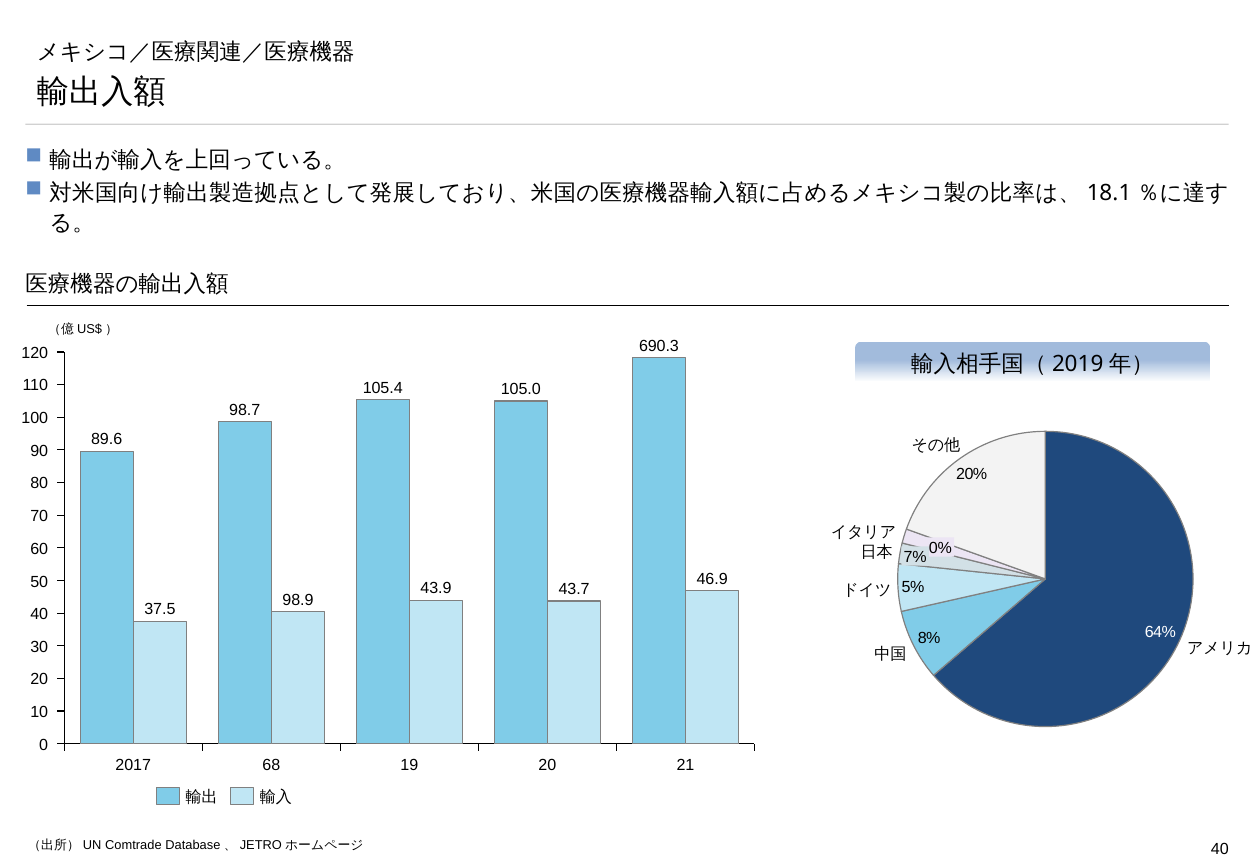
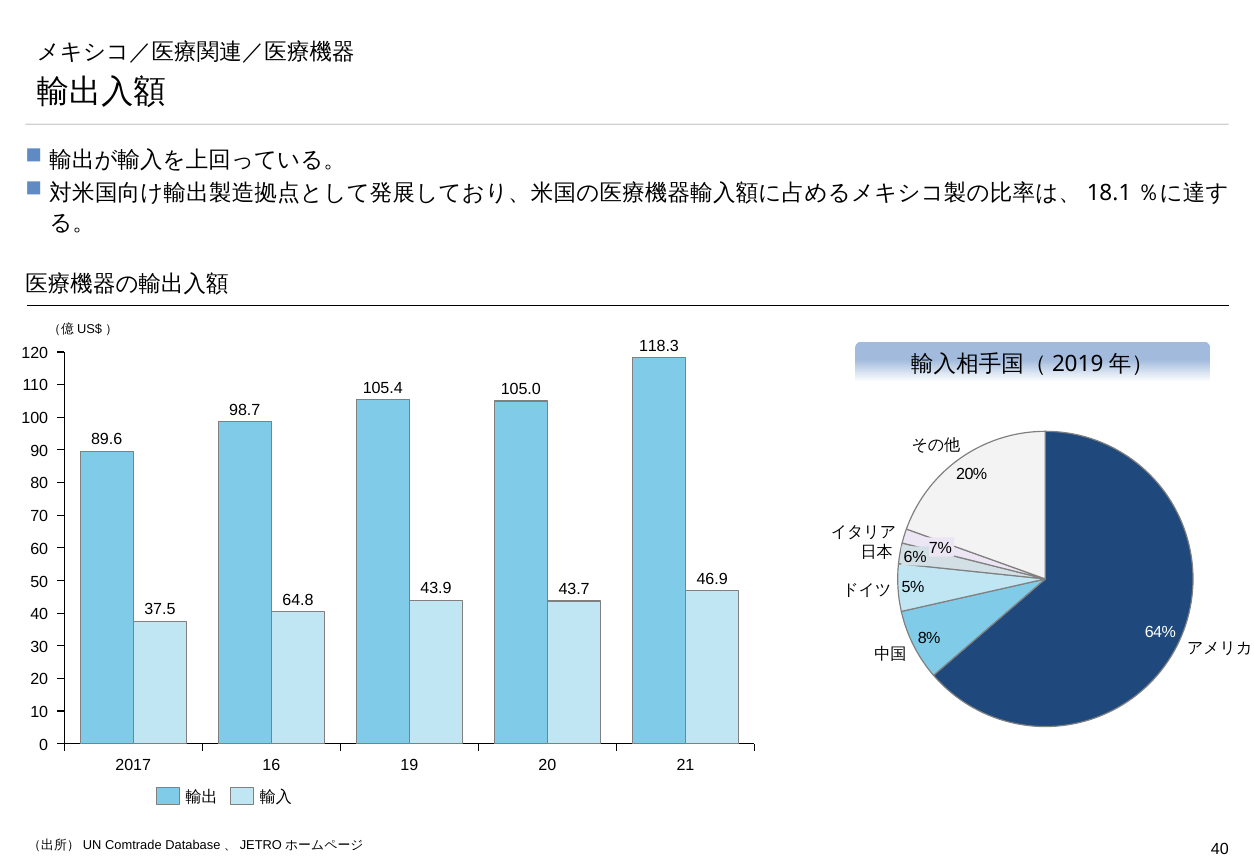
690.3: 690.3 -> 118.3
0%: 0% -> 7%
7%: 7% -> 6%
98.9: 98.9 -> 64.8
68: 68 -> 16
